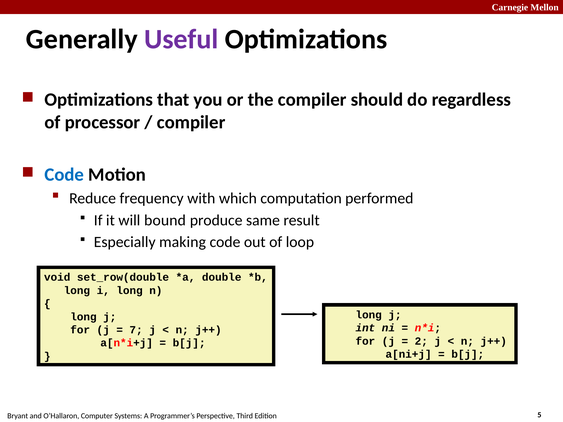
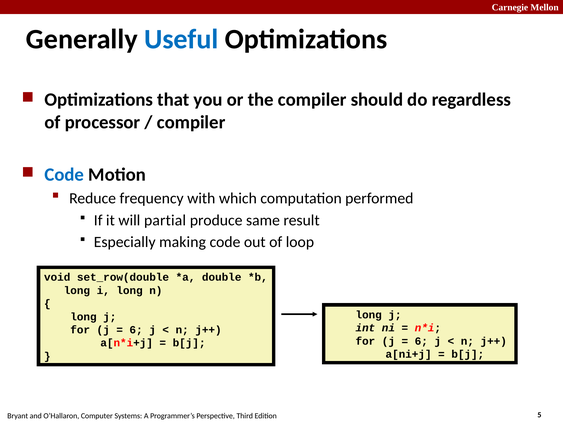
Useful colour: purple -> blue
bound: bound -> partial
7 at (136, 330): 7 -> 6
2 at (421, 341): 2 -> 6
